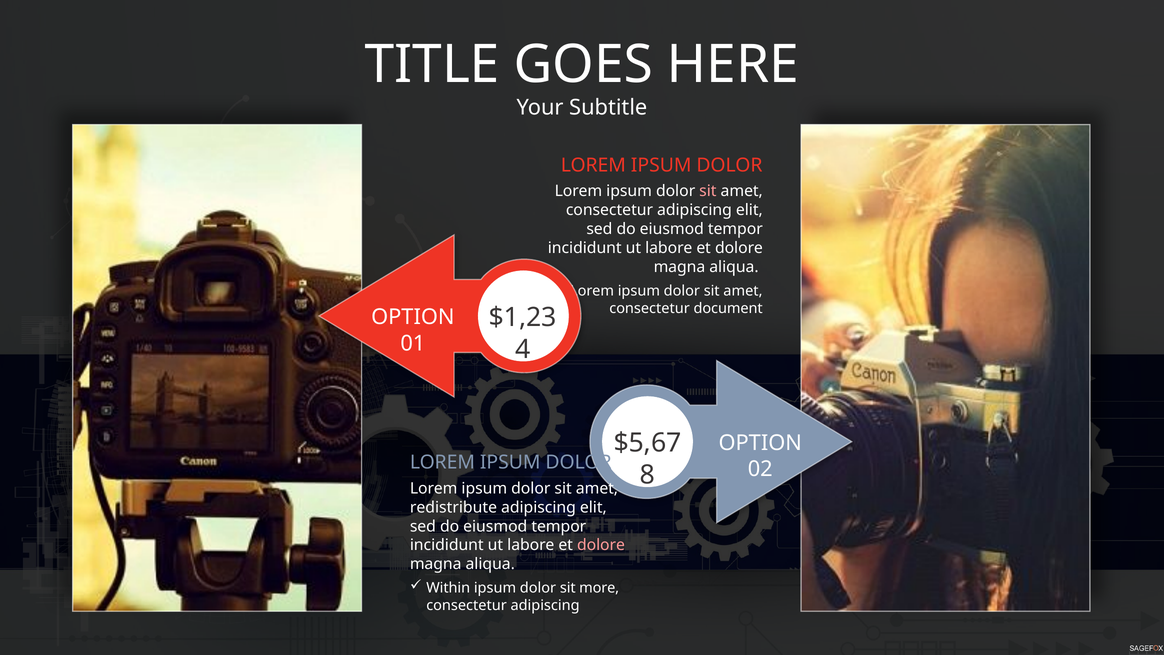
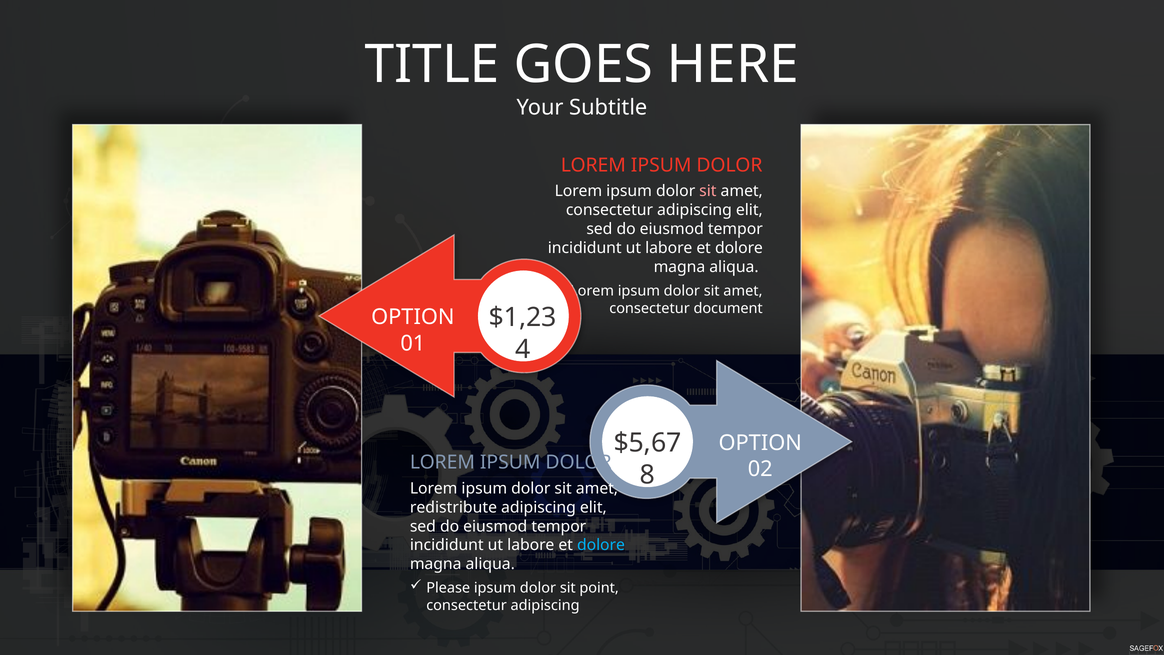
dolore at (601, 545) colour: pink -> light blue
Within: Within -> Please
more: more -> point
